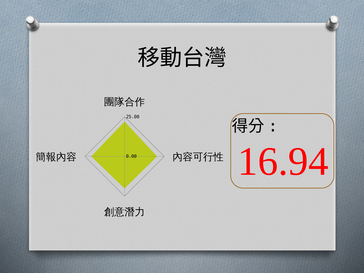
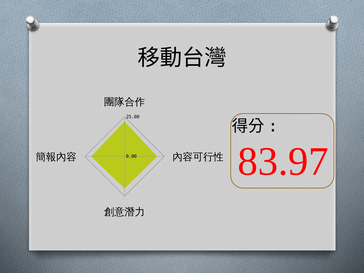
16.94: 16.94 -> 83.97
